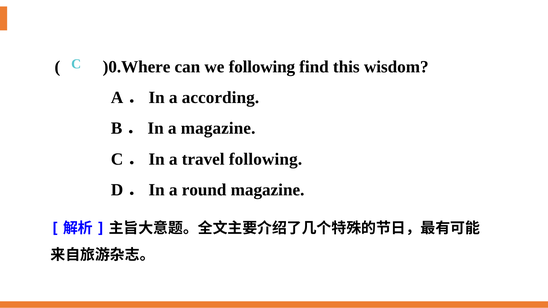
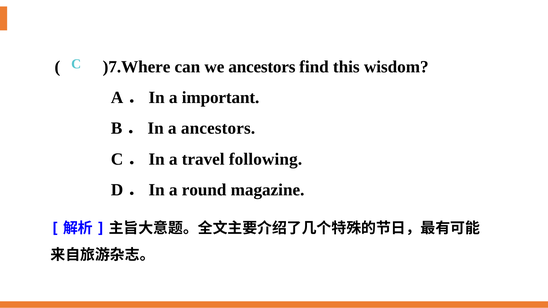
)0.Where: )0.Where -> )7.Where
we following: following -> ancestors
according: according -> important
a magazine: magazine -> ancestors
